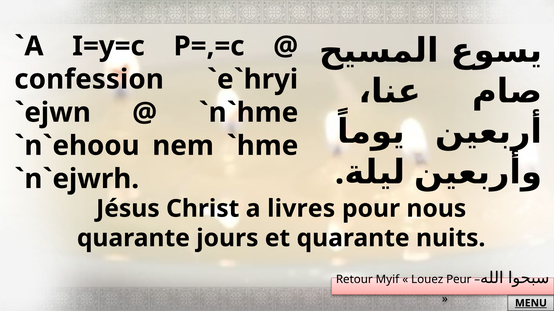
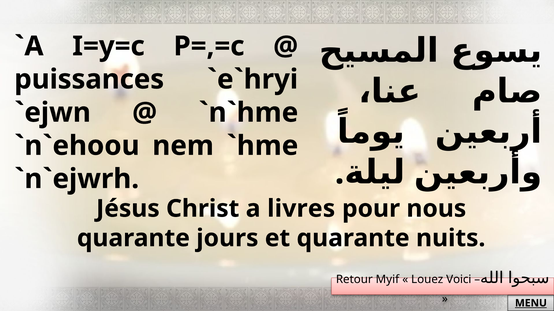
confession: confession -> puissances
Peur: Peur -> Voici
